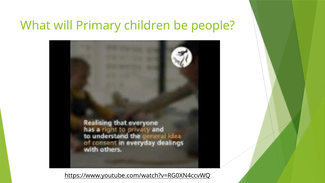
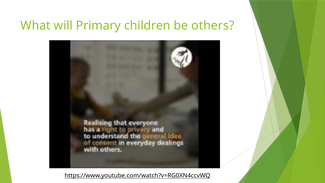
people: people -> others
